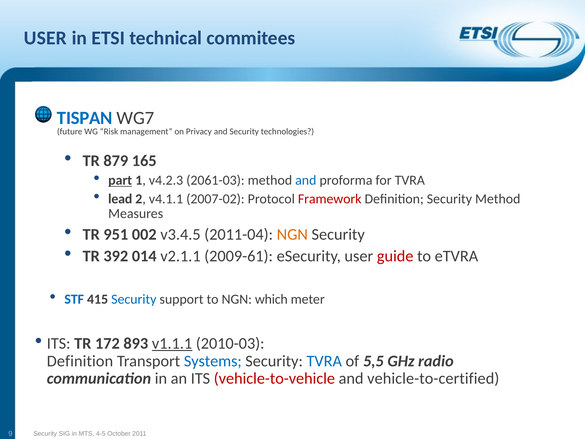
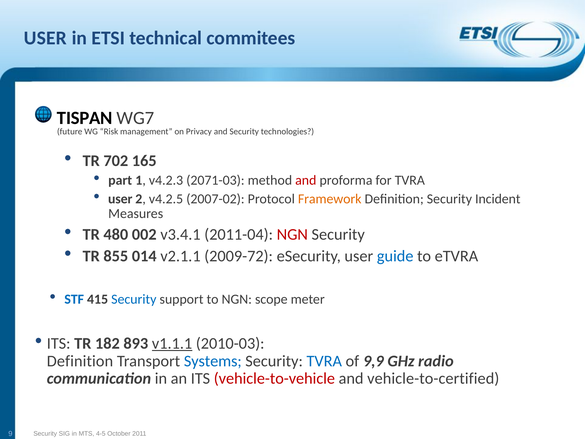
TISPAN colour: blue -> black
879: 879 -> 702
part underline: present -> none
2061-03: 2061-03 -> 2071-03
and at (306, 180) colour: blue -> red
lead at (120, 199): lead -> user
v4.1.1: v4.1.1 -> v4.2.5
Framework colour: red -> orange
Security Method: Method -> Incident
951: 951 -> 480
v3.4.5: v3.4.5 -> v3.4.1
NGN at (292, 234) colour: orange -> red
392: 392 -> 855
2009-61: 2009-61 -> 2009-72
guide colour: red -> blue
which: which -> scope
172: 172 -> 182
5,5: 5,5 -> 9,9
